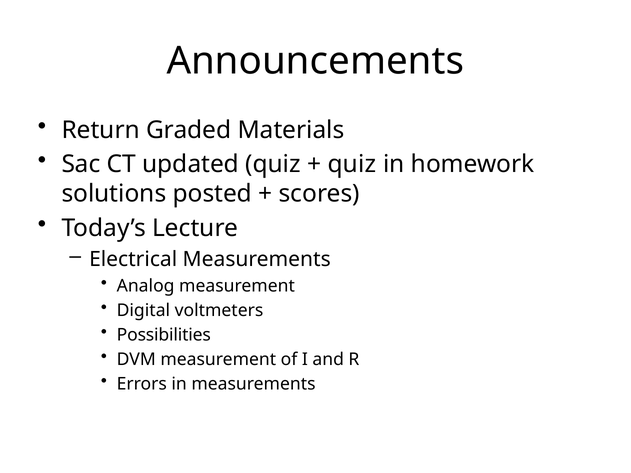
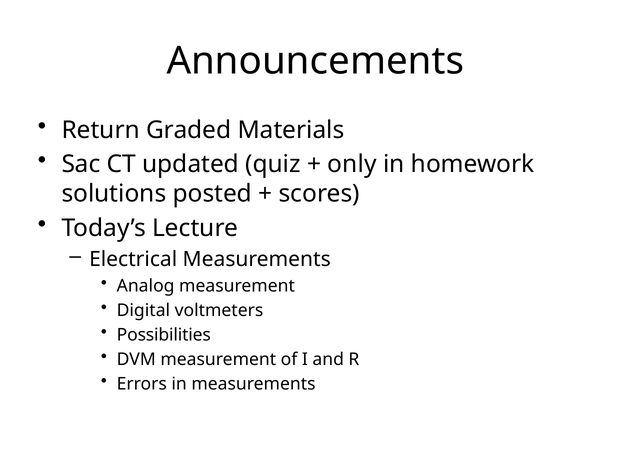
quiz at (352, 164): quiz -> only
